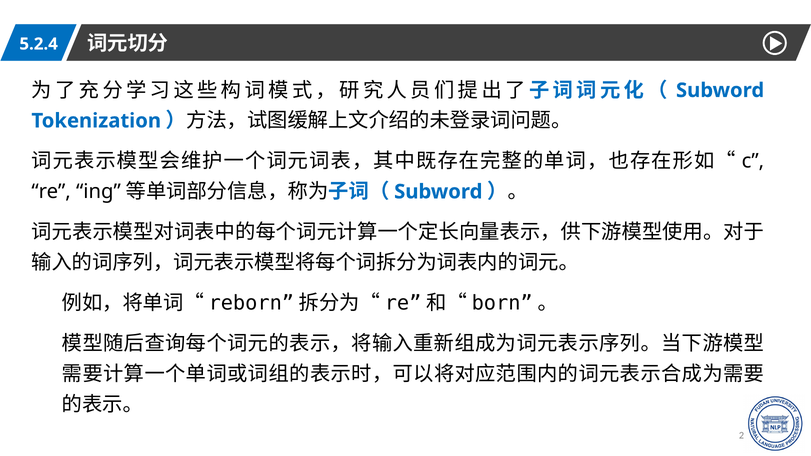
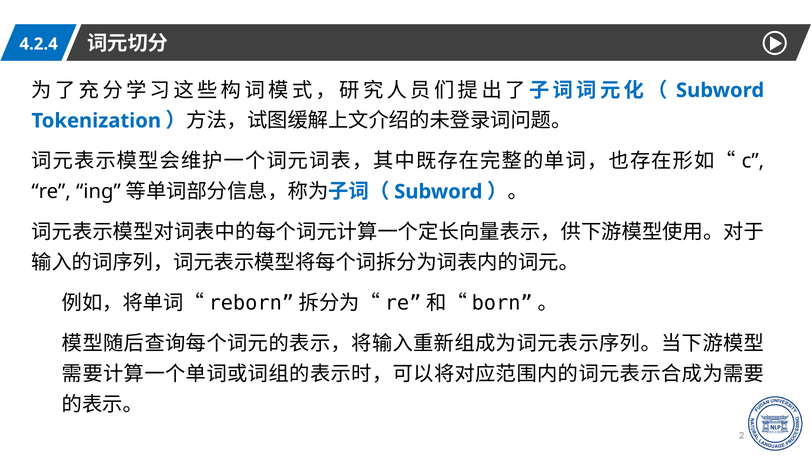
5.2.4: 5.2.4 -> 4.2.4
